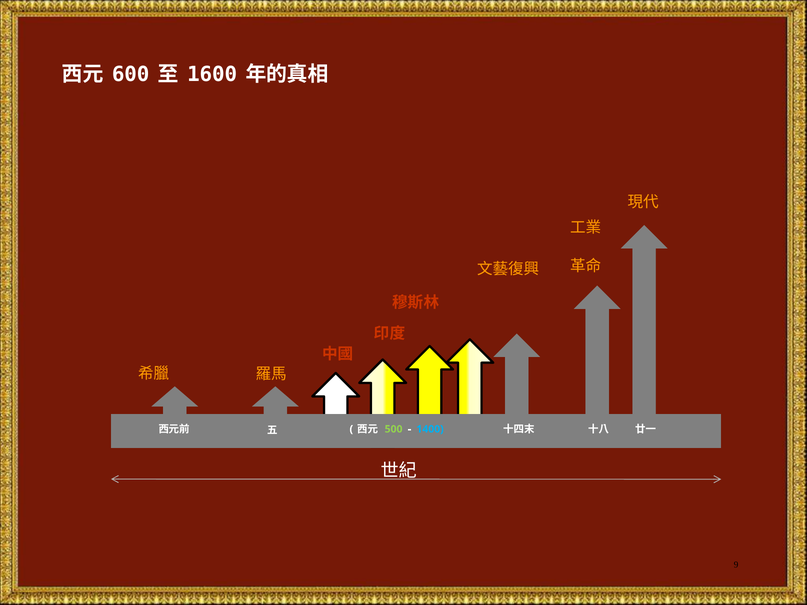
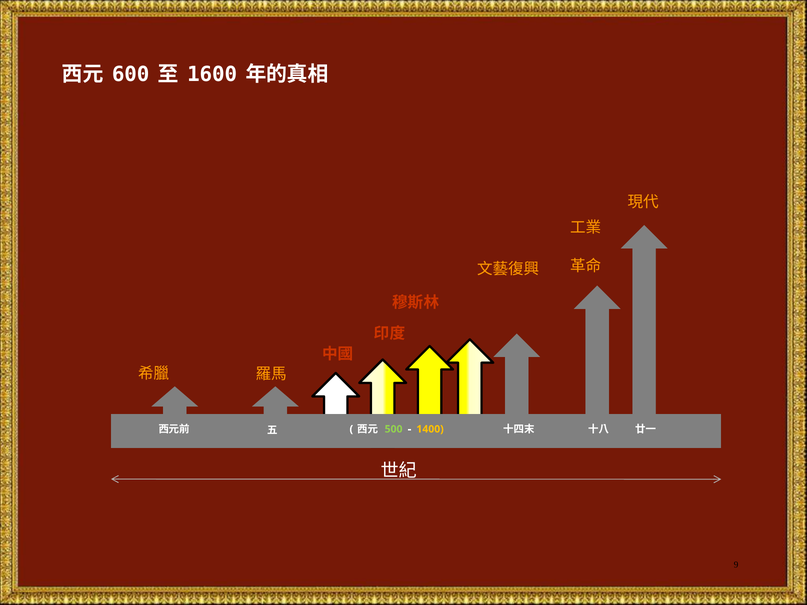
1400 colour: light blue -> yellow
